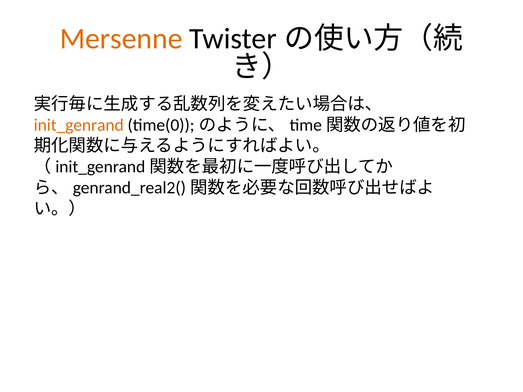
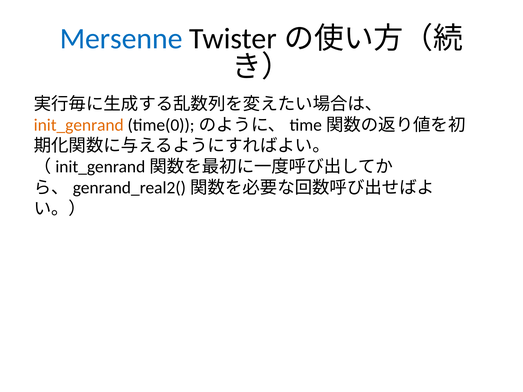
Mersenne colour: orange -> blue
